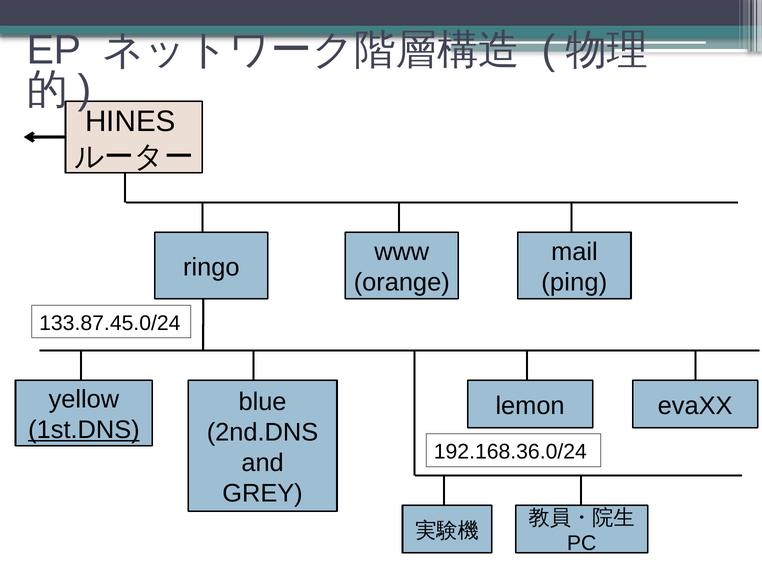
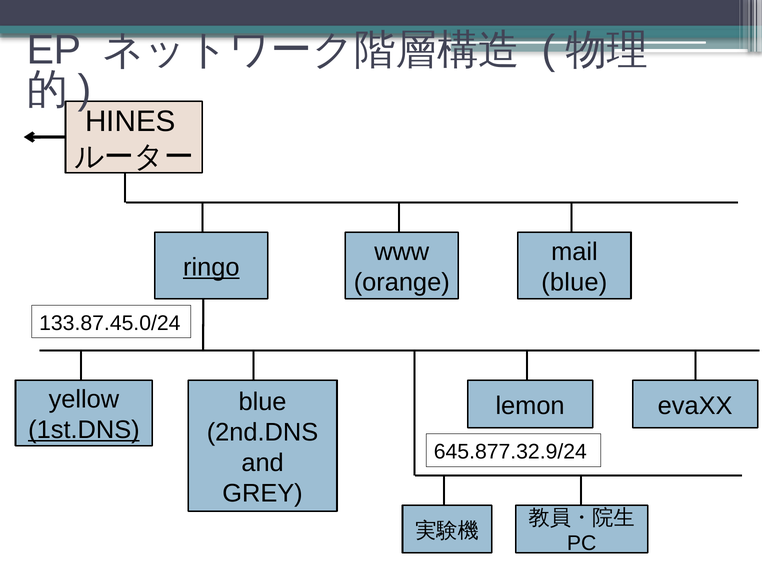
ringo underline: none -> present
ping at (574, 282): ping -> blue
192.168.36.0/24: 192.168.36.0/24 -> 645.877.32.9/24
